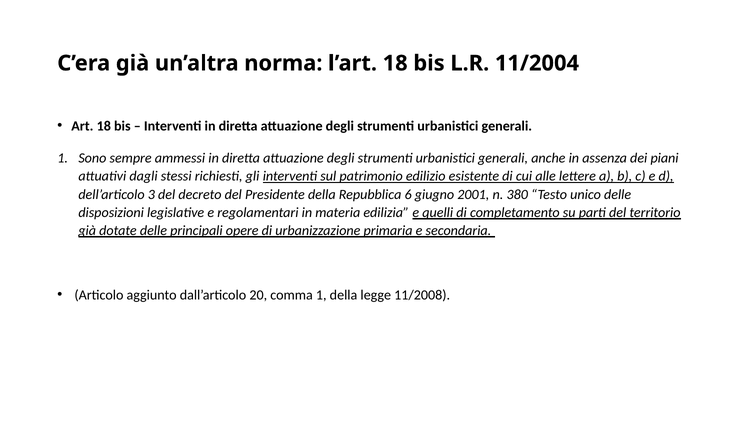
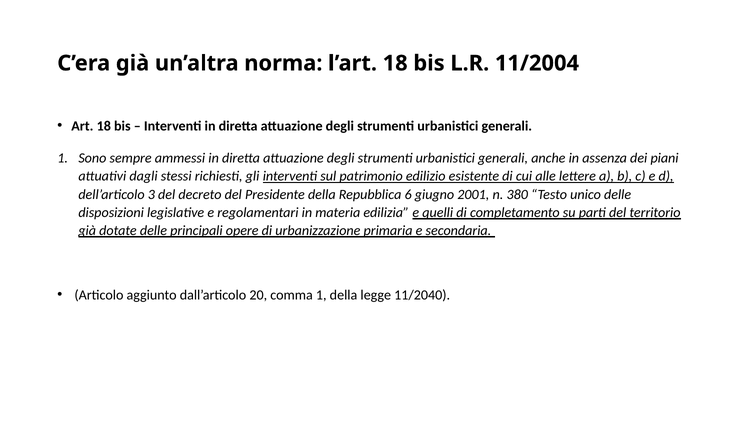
11/2008: 11/2008 -> 11/2040
